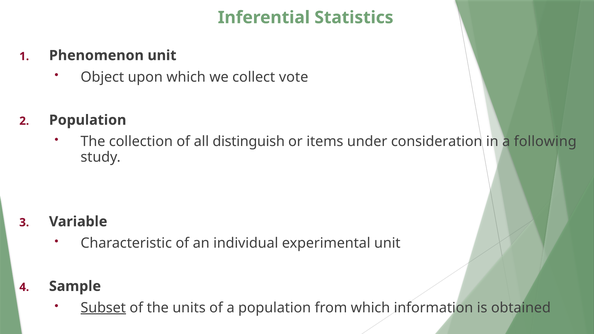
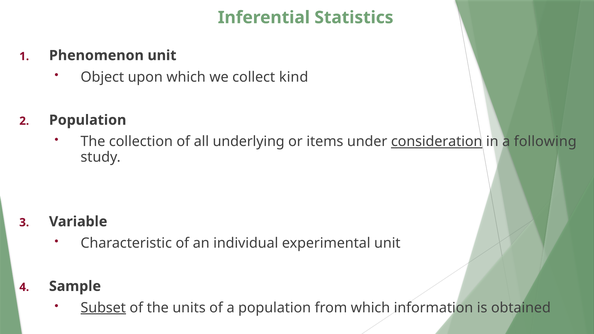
vote: vote -> kind
distinguish: distinguish -> underlying
consideration underline: none -> present
